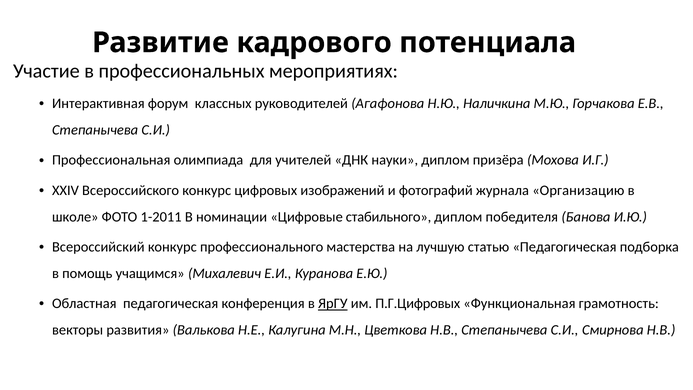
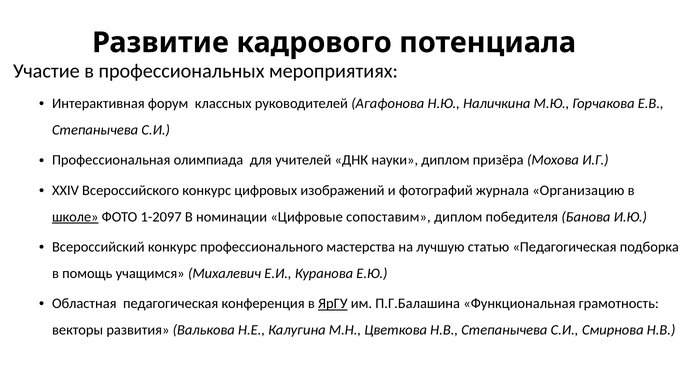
школе underline: none -> present
1-2011: 1-2011 -> 1-2097
стабильного: стабильного -> сопоставим
П.Г.Цифровых: П.Г.Цифровых -> П.Г.Балашина
